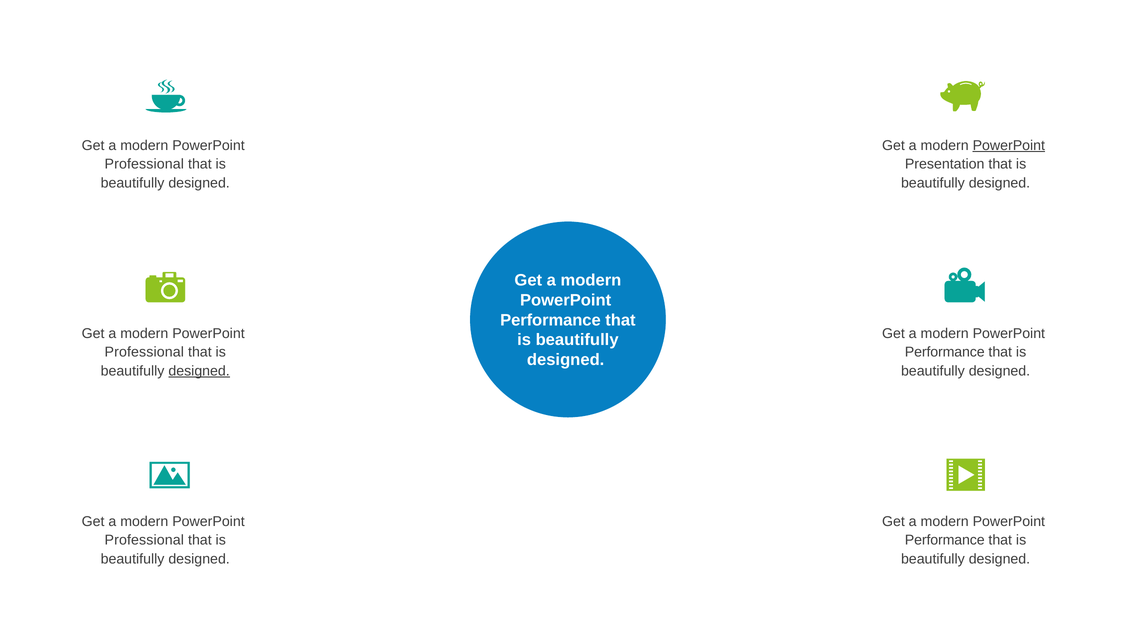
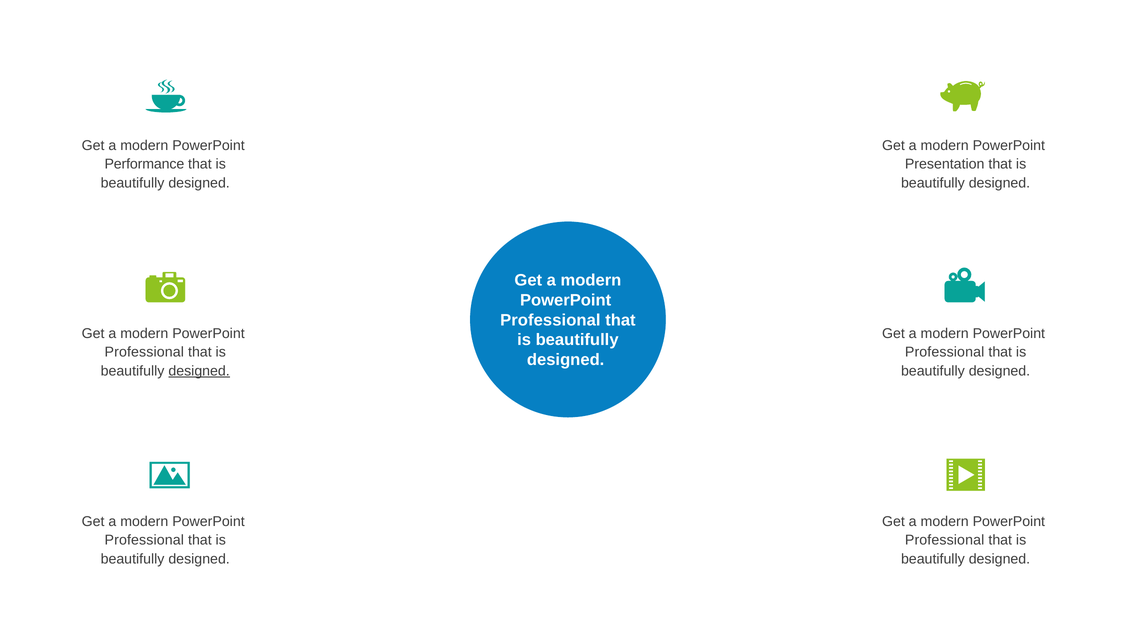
PowerPoint at (1009, 146) underline: present -> none
Professional at (144, 164): Professional -> Performance
Performance at (550, 320): Performance -> Professional
Performance at (945, 352): Performance -> Professional
Performance at (945, 540): Performance -> Professional
